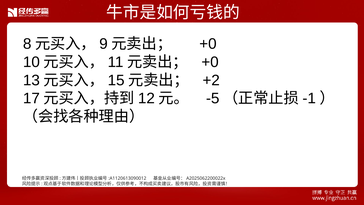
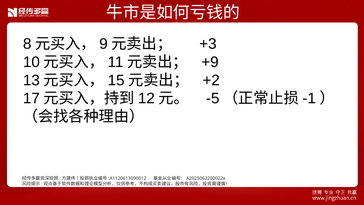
+0 at (208, 44): +0 -> +3
+0 at (210, 62): +0 -> +9
